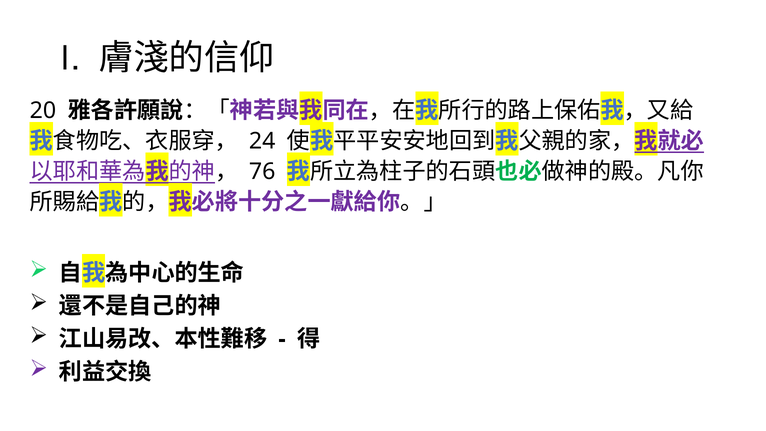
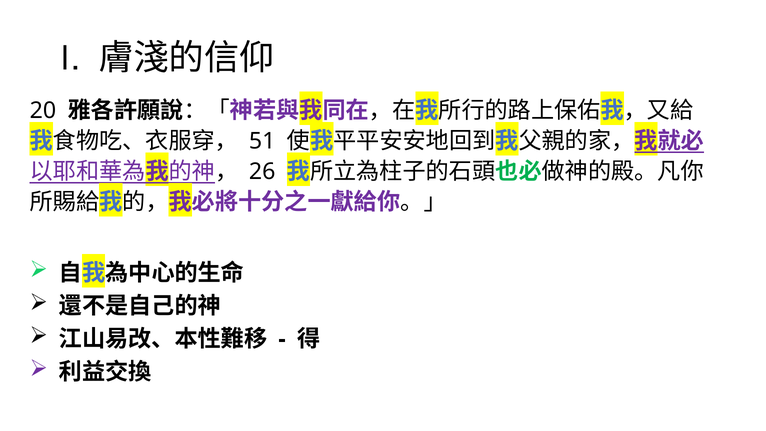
24: 24 -> 51
76: 76 -> 26
